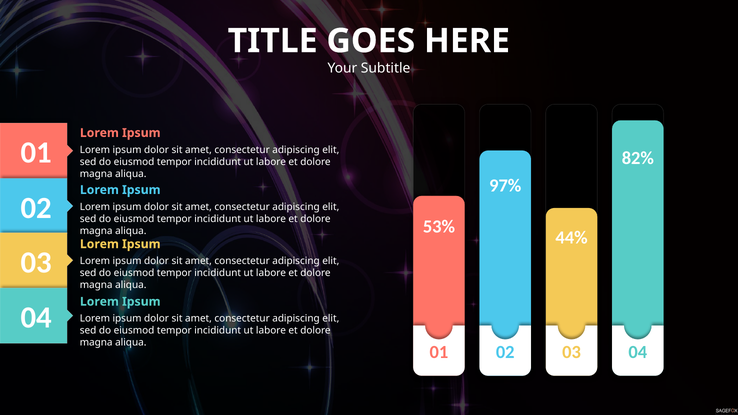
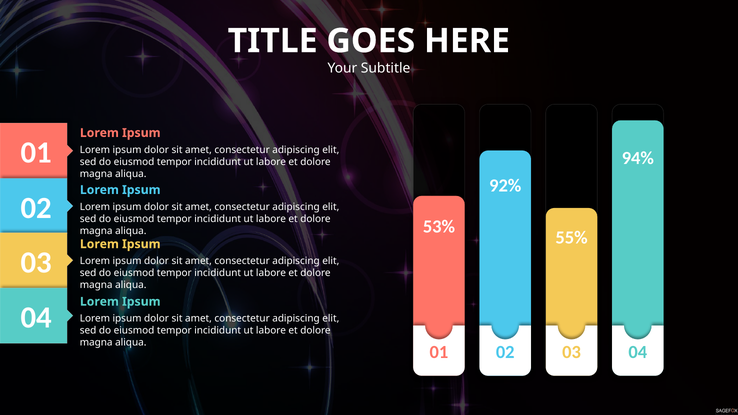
82%: 82% -> 94%
97%: 97% -> 92%
44%: 44% -> 55%
